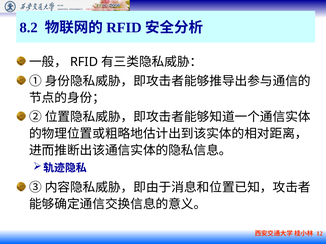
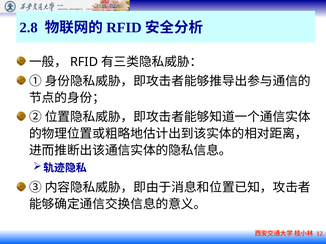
8.2: 8.2 -> 2.8
